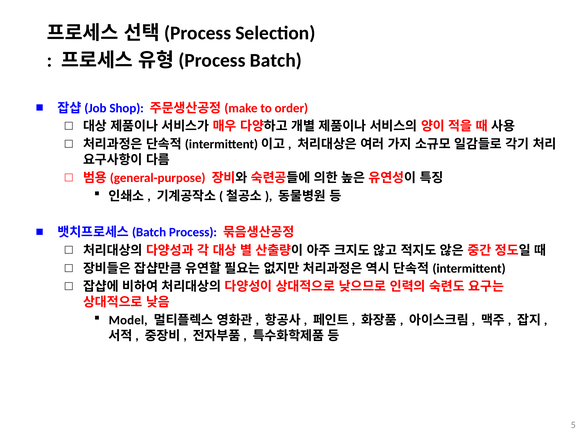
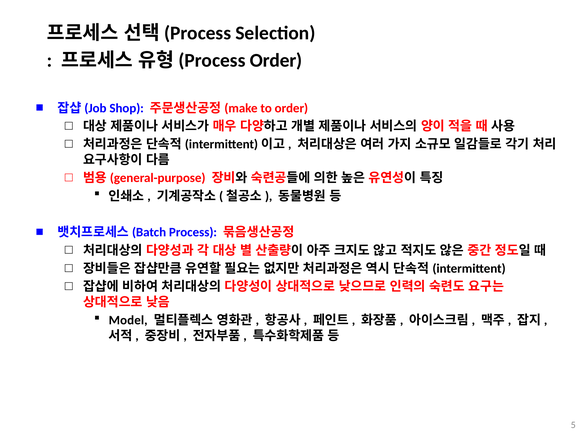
Batch at (276, 60): Batch -> Order
